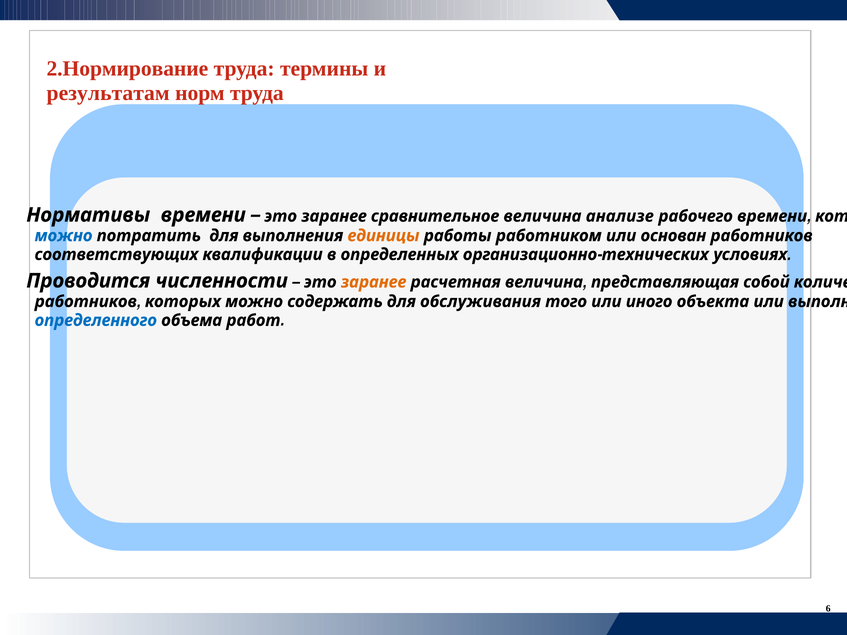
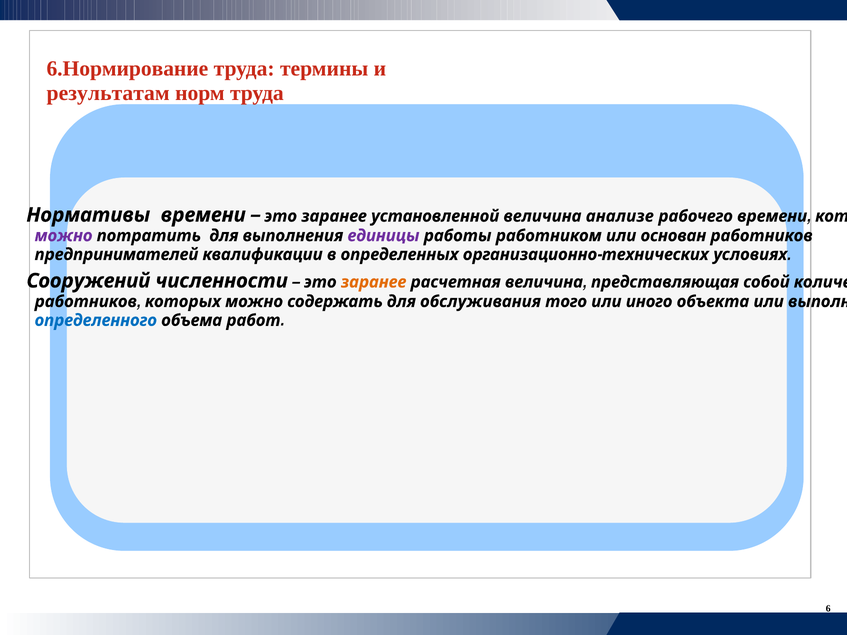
2.Нормирование: 2.Нормирование -> 6.Нормирование
сравнительное: сравнительное -> установленной
можно at (64, 236) colour: blue -> purple
единицы colour: orange -> purple
соответствующих: соответствующих -> предпринимателей
Проводится: Проводится -> Сооружений
